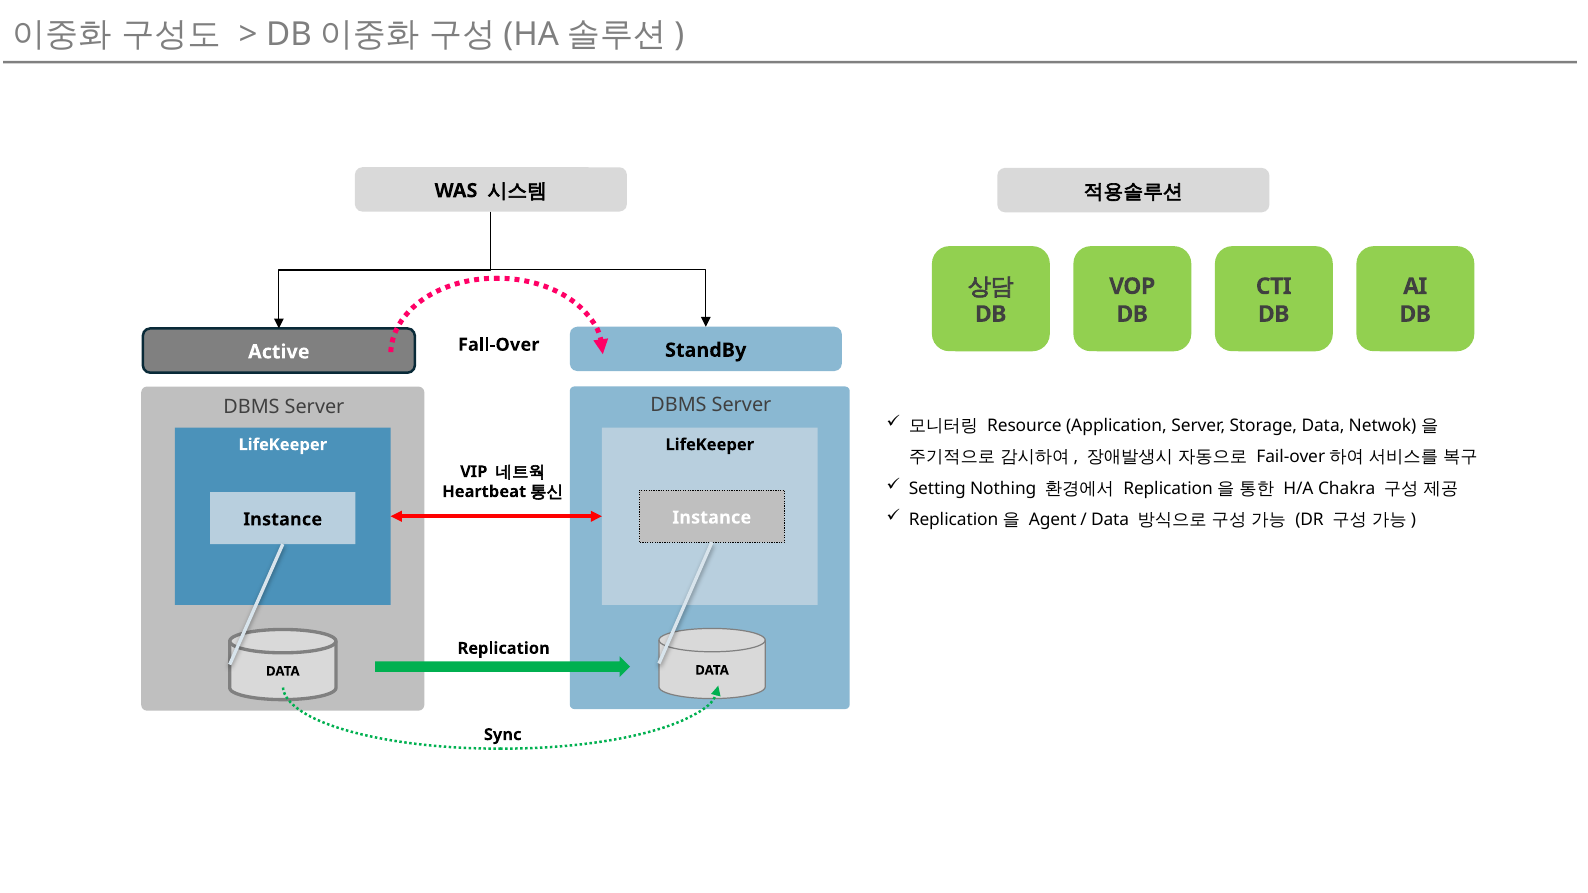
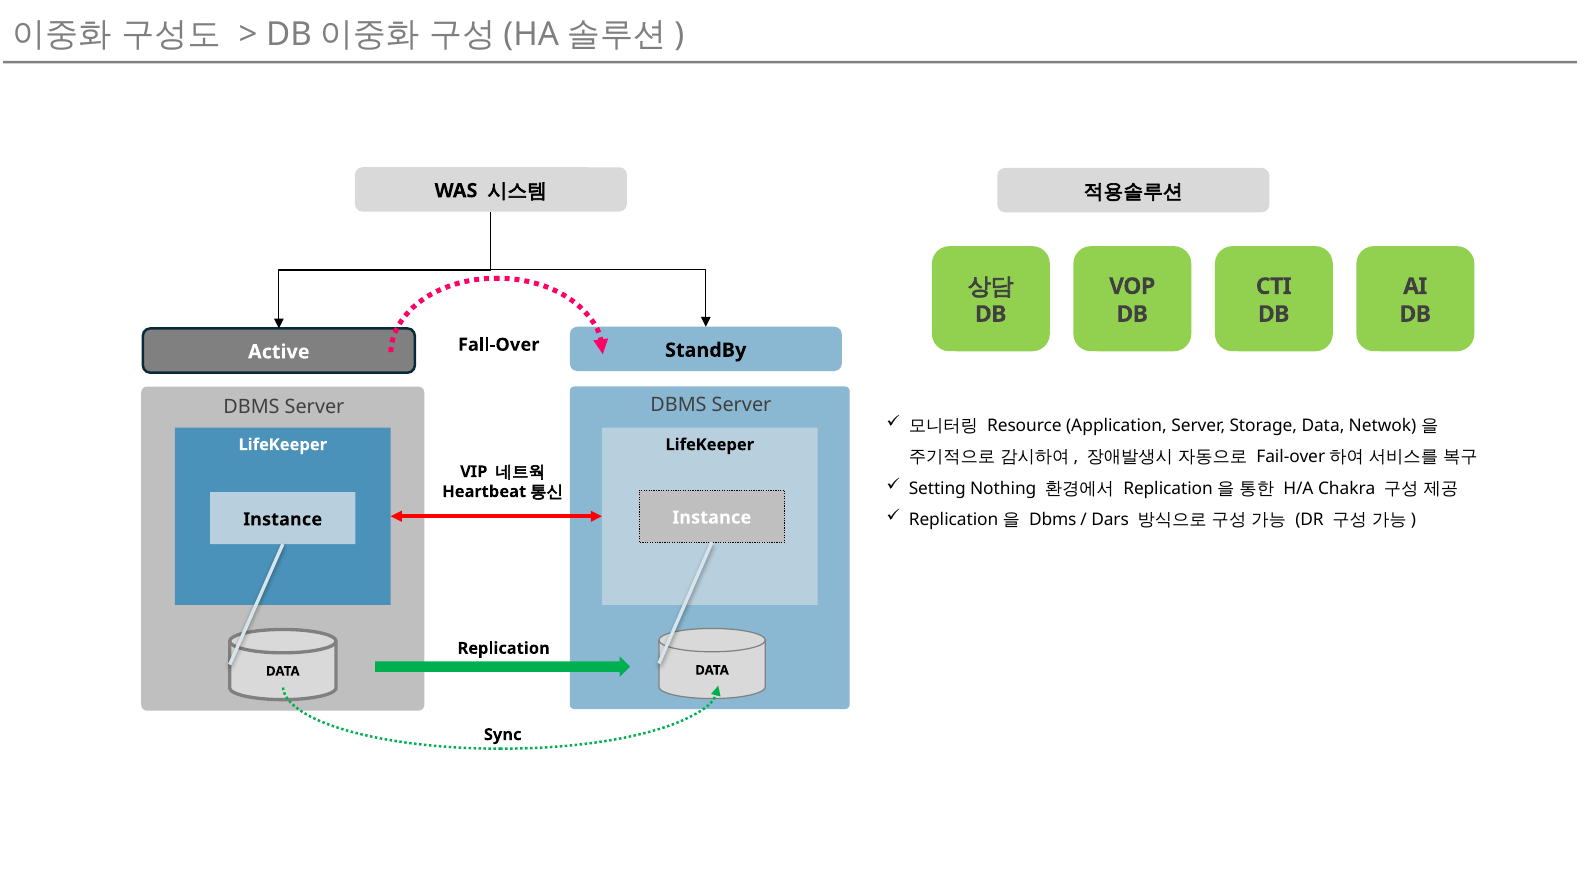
Agent at (1053, 520): Agent -> Dbms
Data at (1110, 520): Data -> Dars
